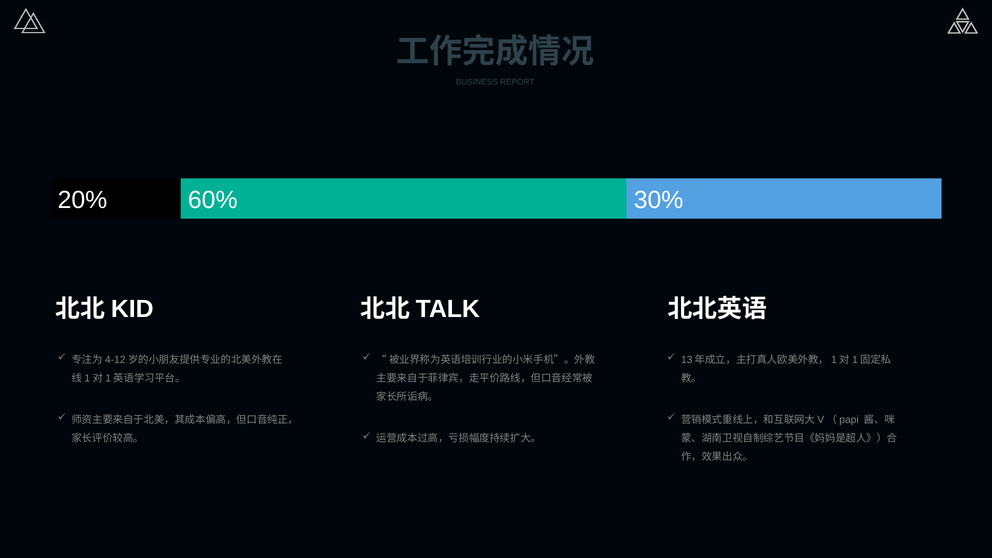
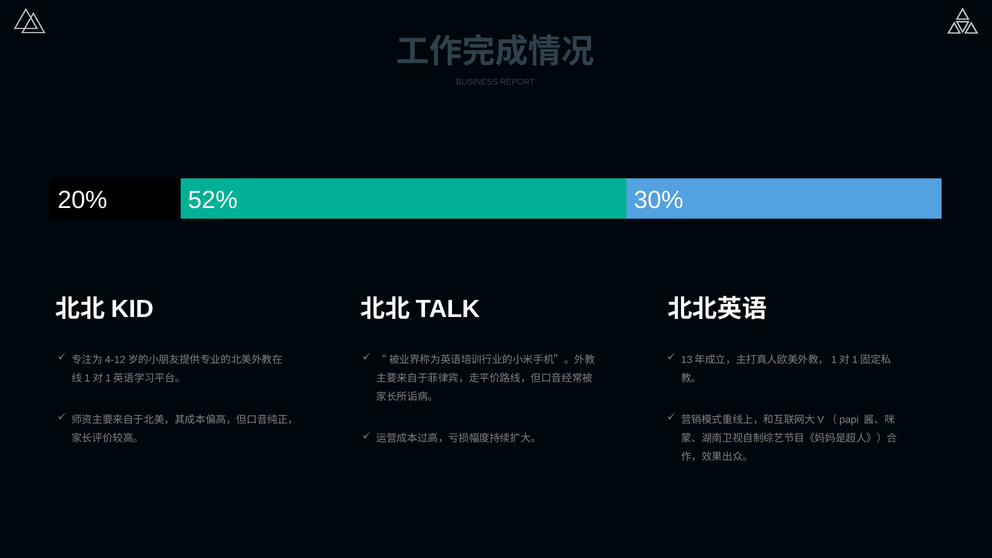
60%: 60% -> 52%
